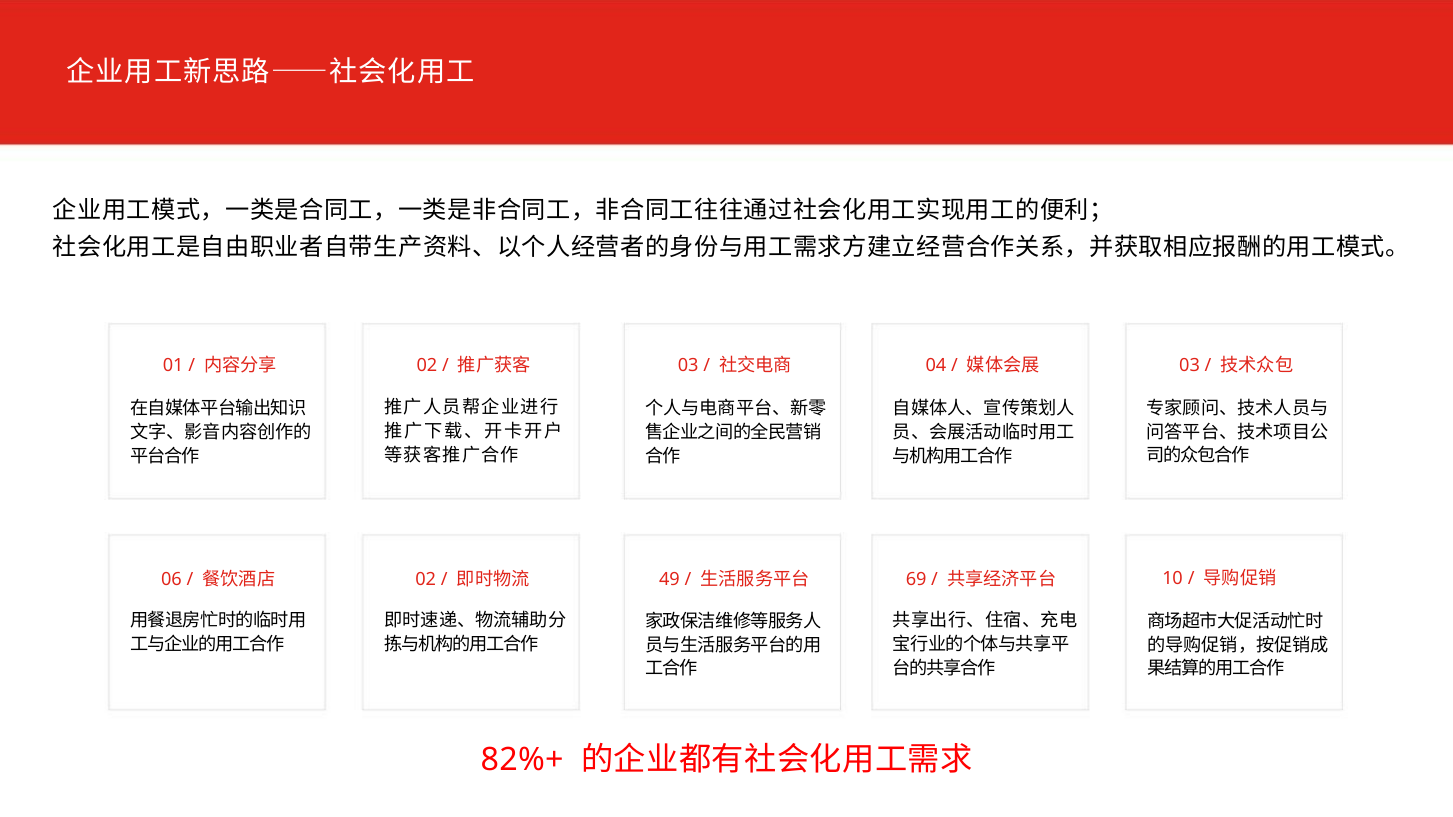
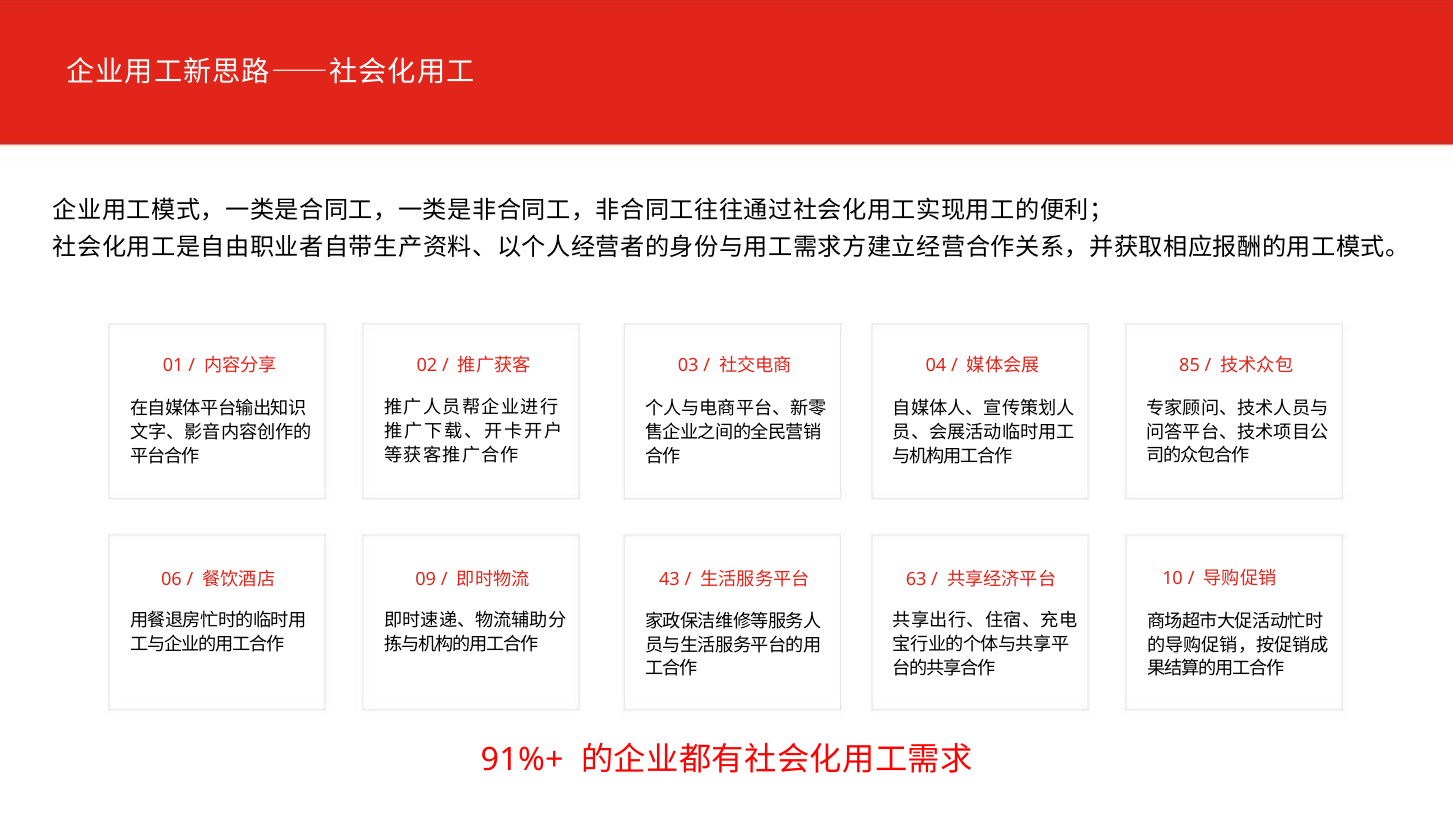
03 at (1190, 366): 03 -> 85
02 at (426, 579): 02 -> 09
49: 49 -> 43
69: 69 -> 63
82%+: 82%+ -> 91%+
